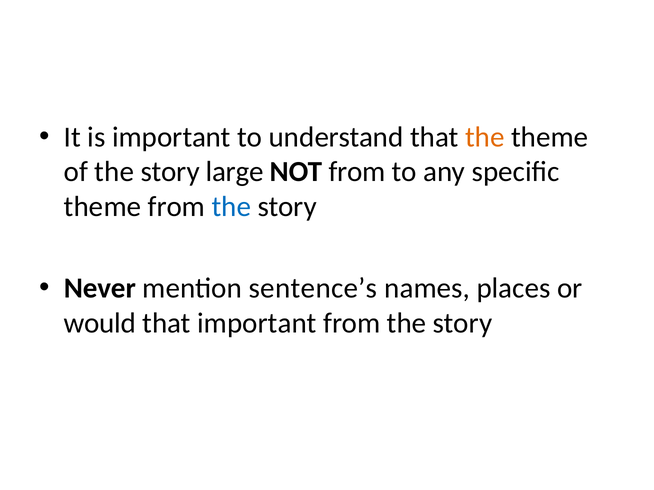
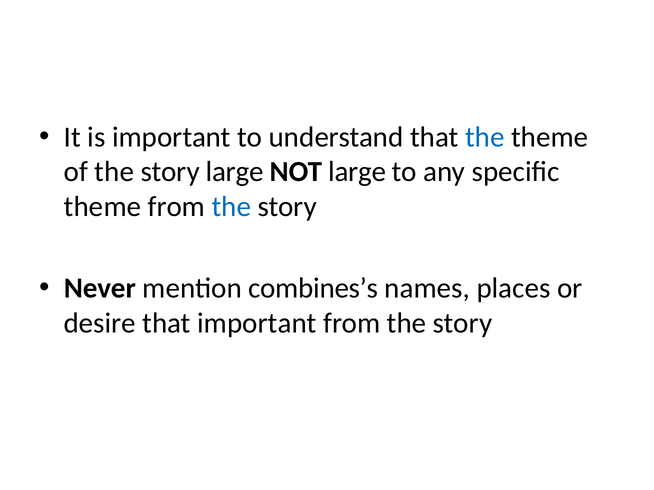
the at (485, 137) colour: orange -> blue
NOT from: from -> large
sentence’s: sentence’s -> combines’s
would: would -> desire
